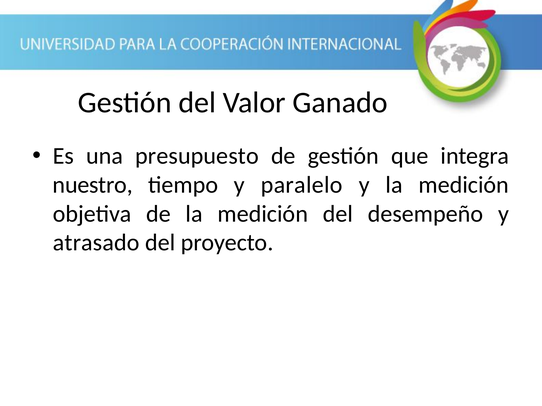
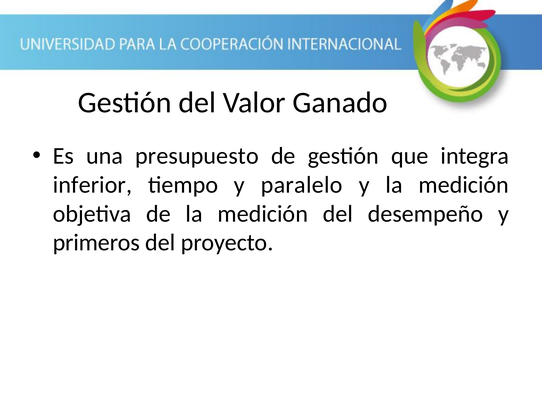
nuestro: nuestro -> inferior
atrasado: atrasado -> primeros
